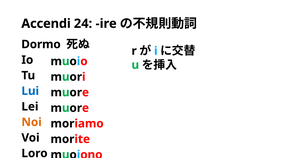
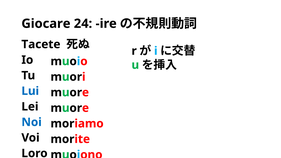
Accendi: Accendi -> Giocare
Dormo: Dormo -> Tacete
Noi colour: orange -> blue
